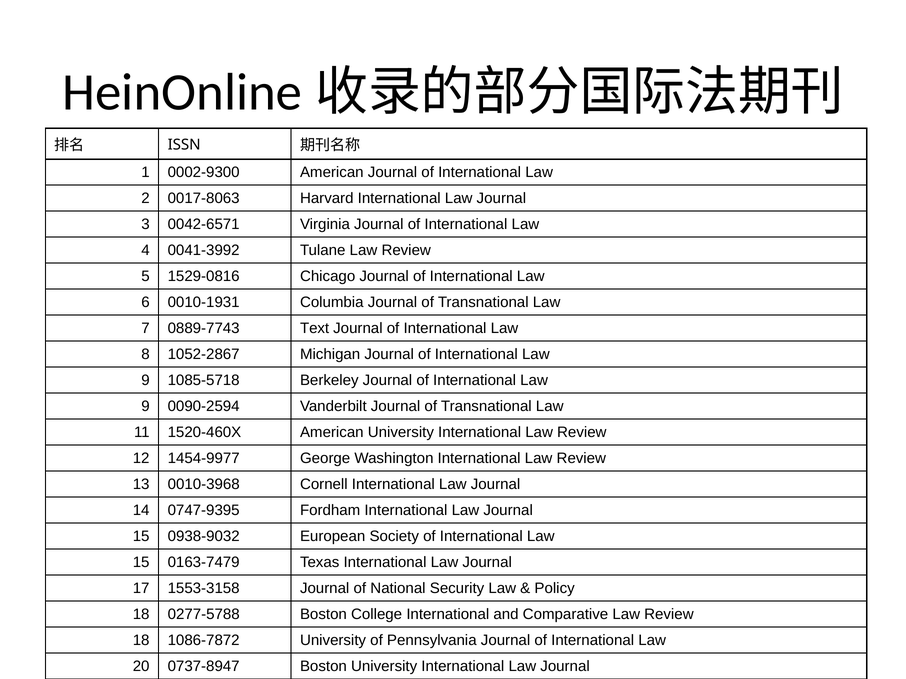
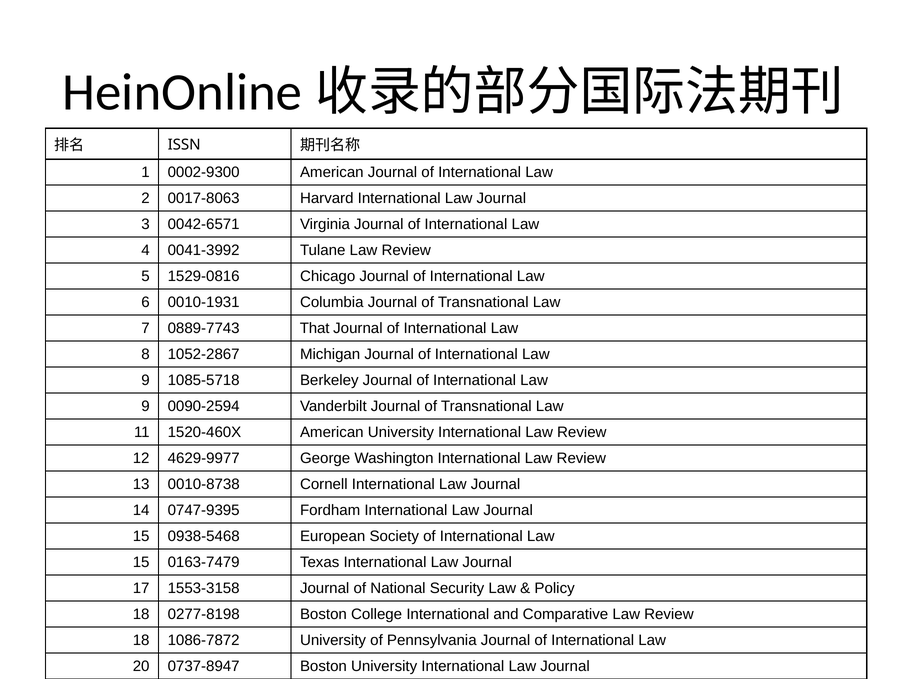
Text: Text -> That
1454-9977: 1454-9977 -> 4629-9977
0010-3968: 0010-3968 -> 0010-8738
0938-9032: 0938-9032 -> 0938-5468
0277-5788: 0277-5788 -> 0277-8198
